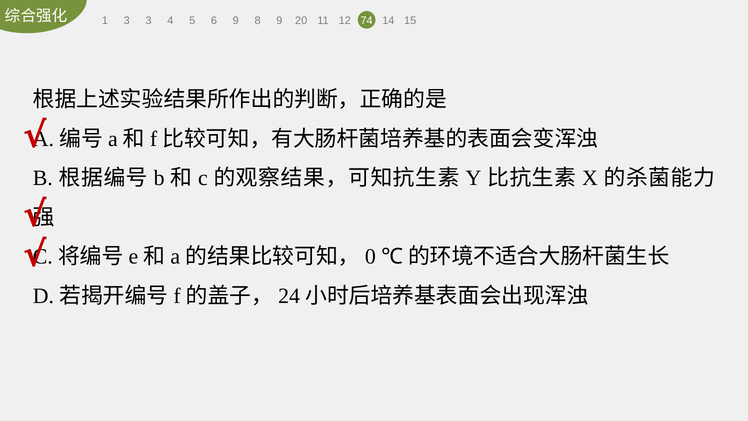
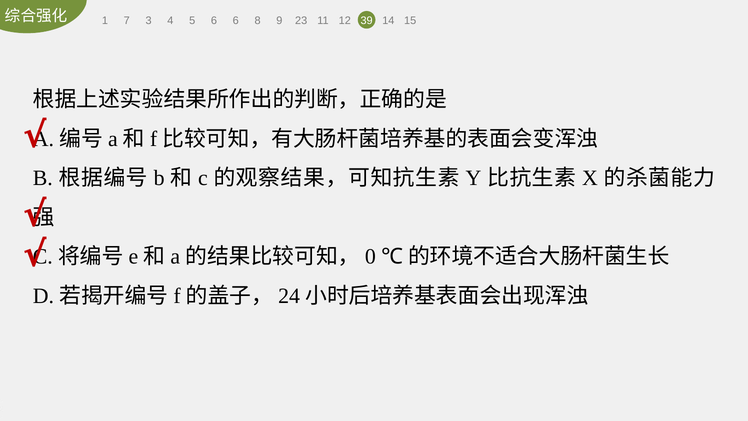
1 3: 3 -> 7
6 9: 9 -> 6
20: 20 -> 23
74: 74 -> 39
